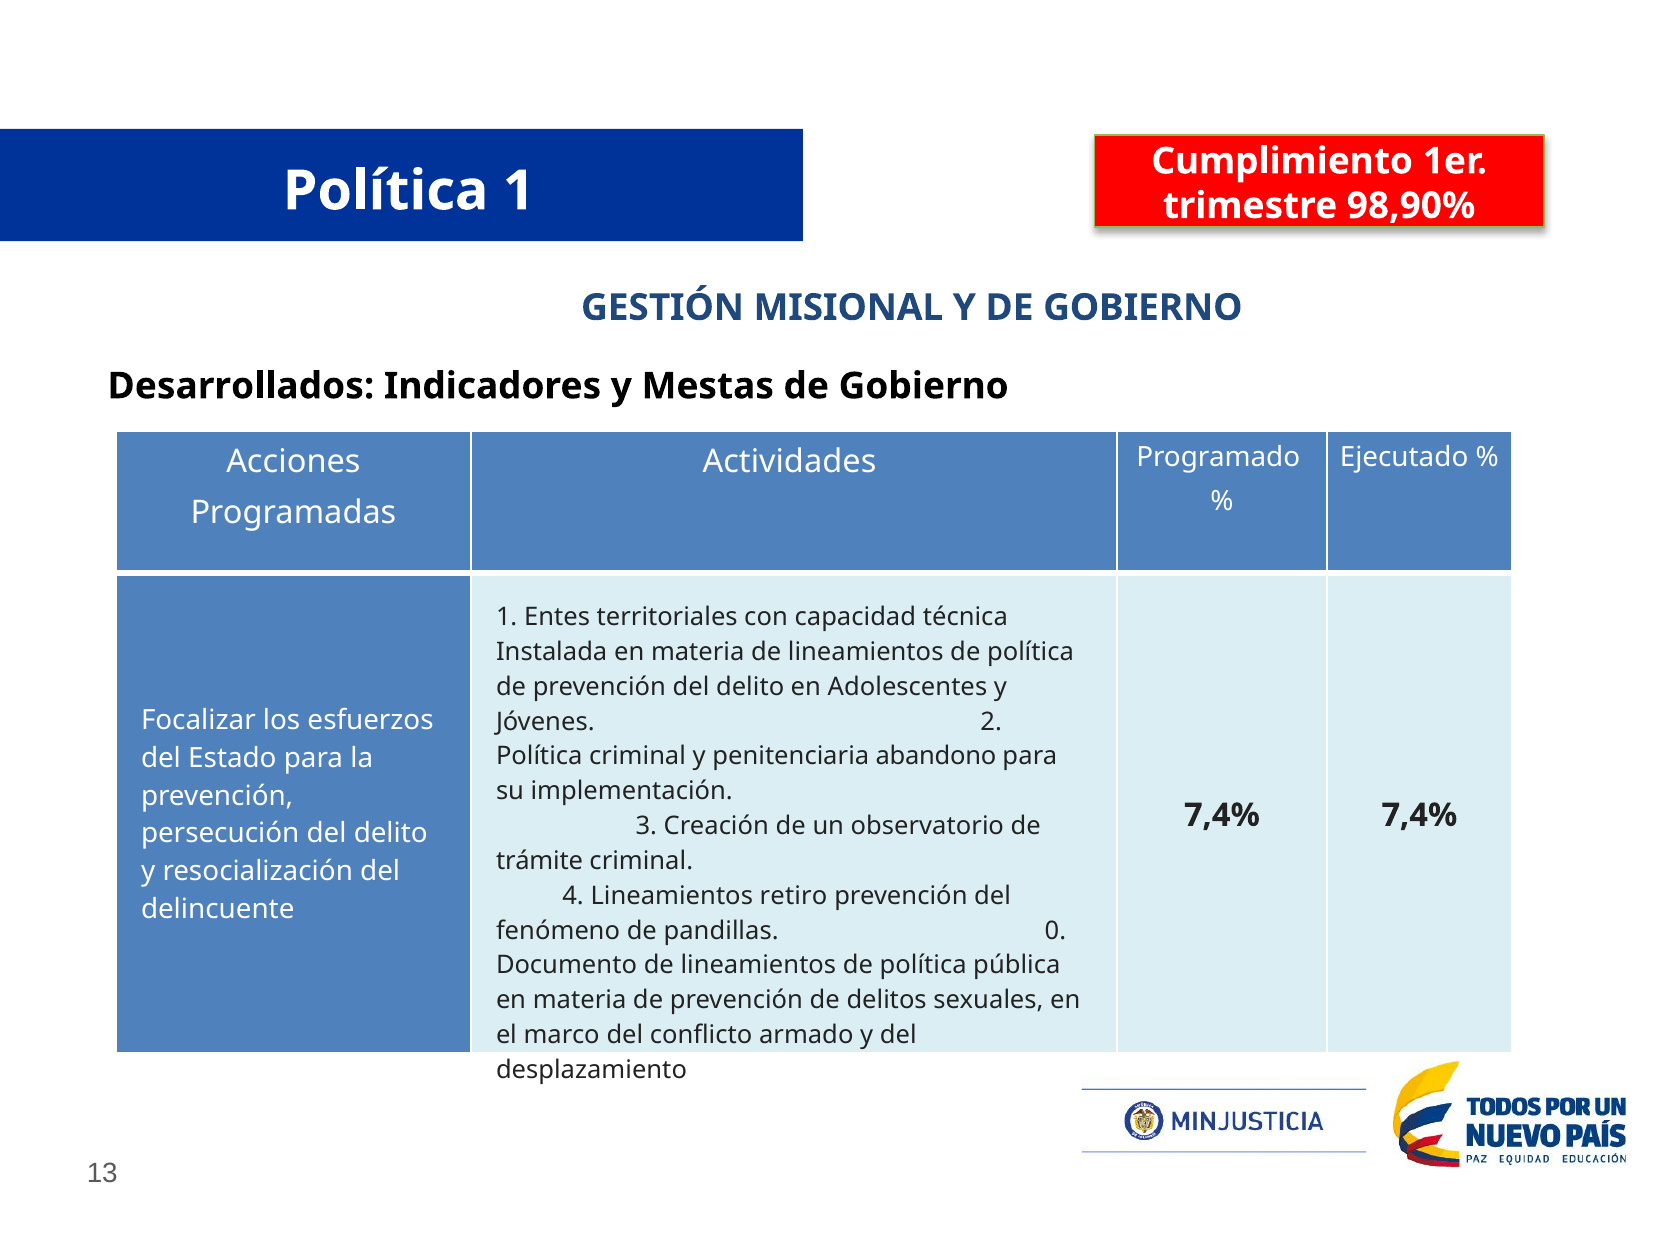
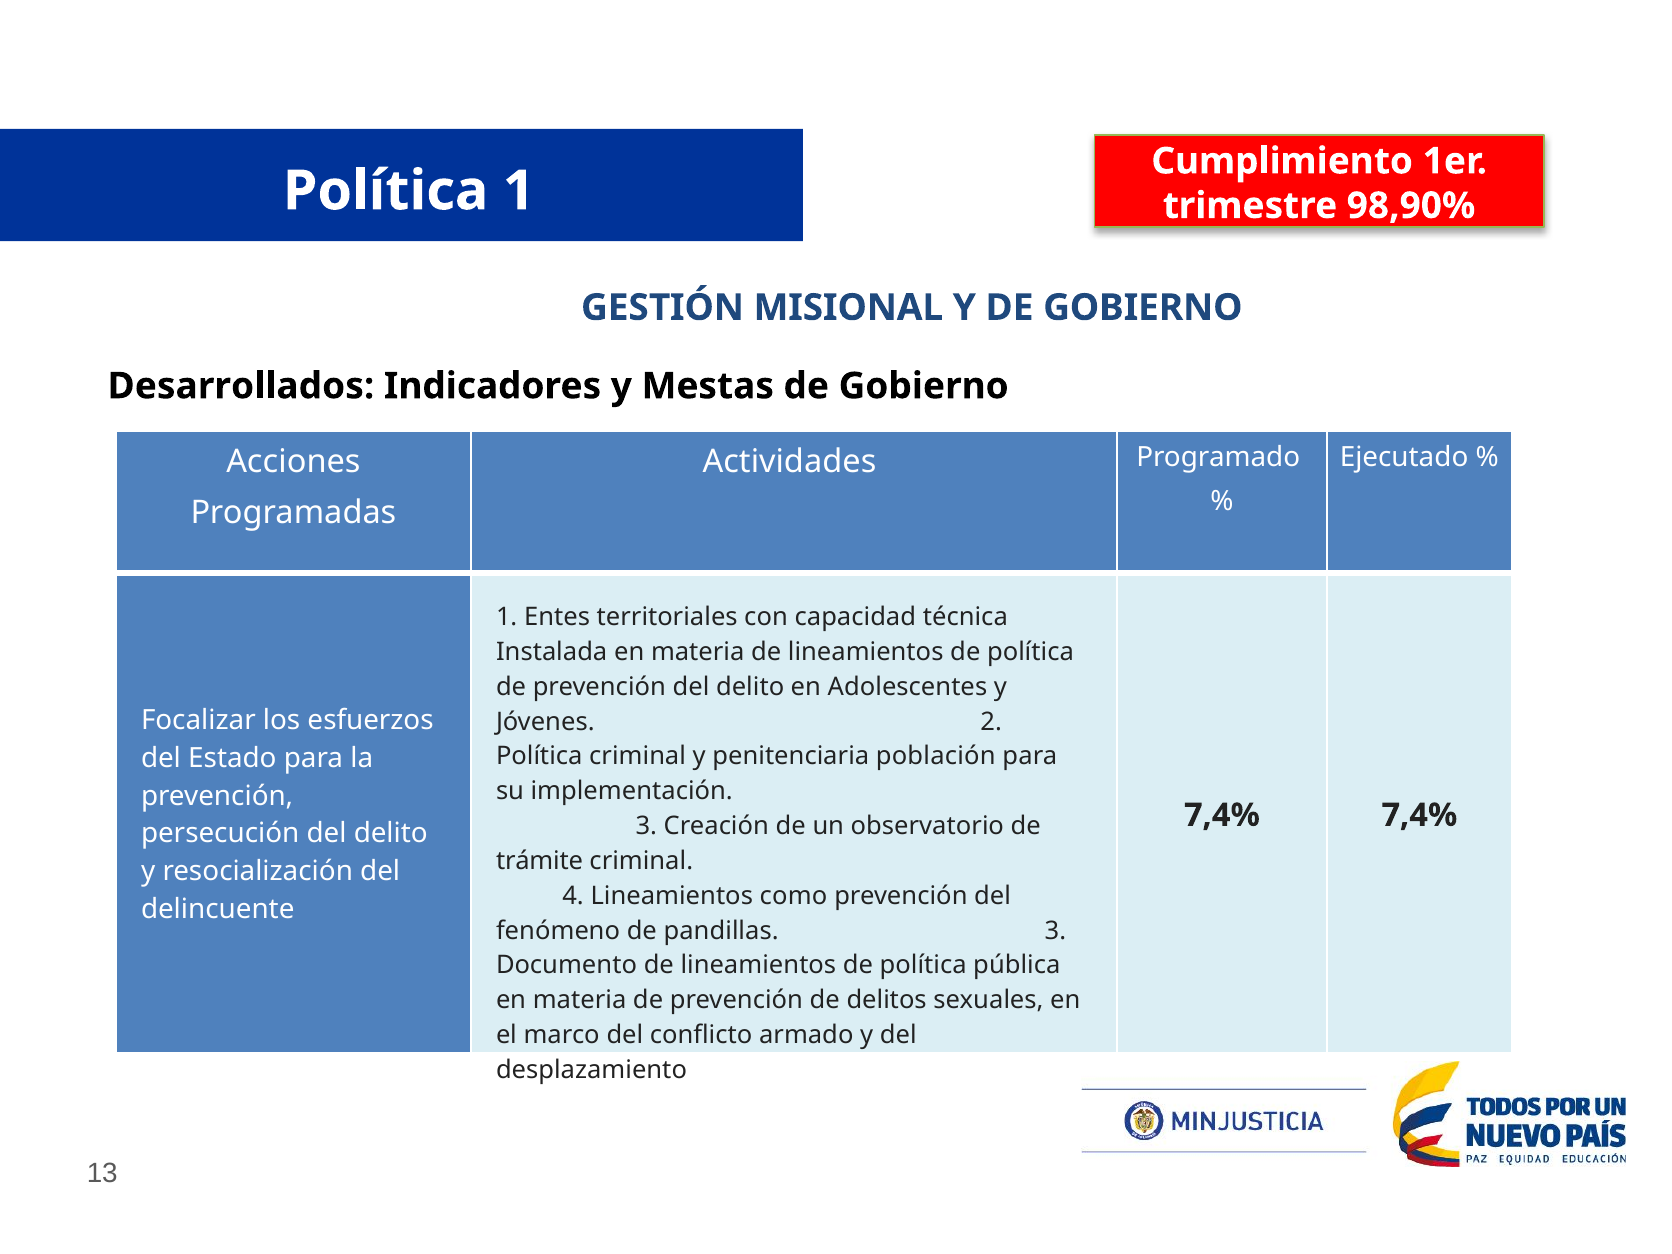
abandono: abandono -> población
retiro: retiro -> como
pandillas 0: 0 -> 3
